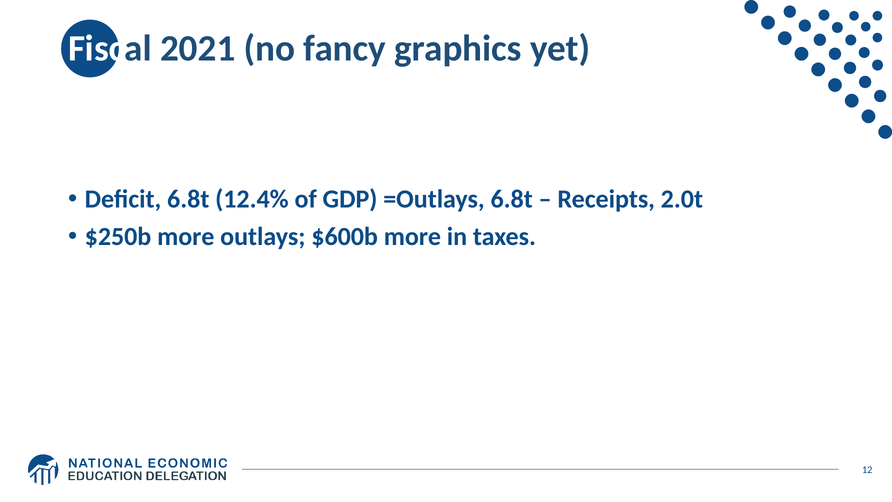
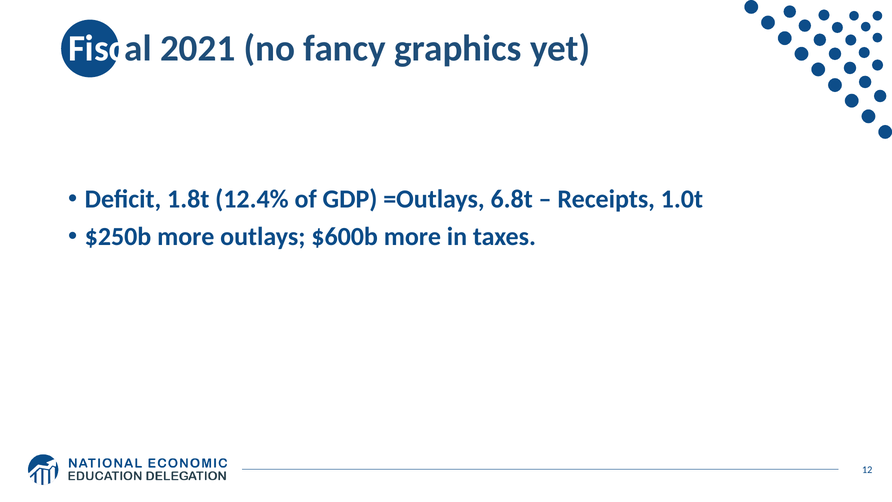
Deficit 6.8t: 6.8t -> 1.8t
2.0t: 2.0t -> 1.0t
